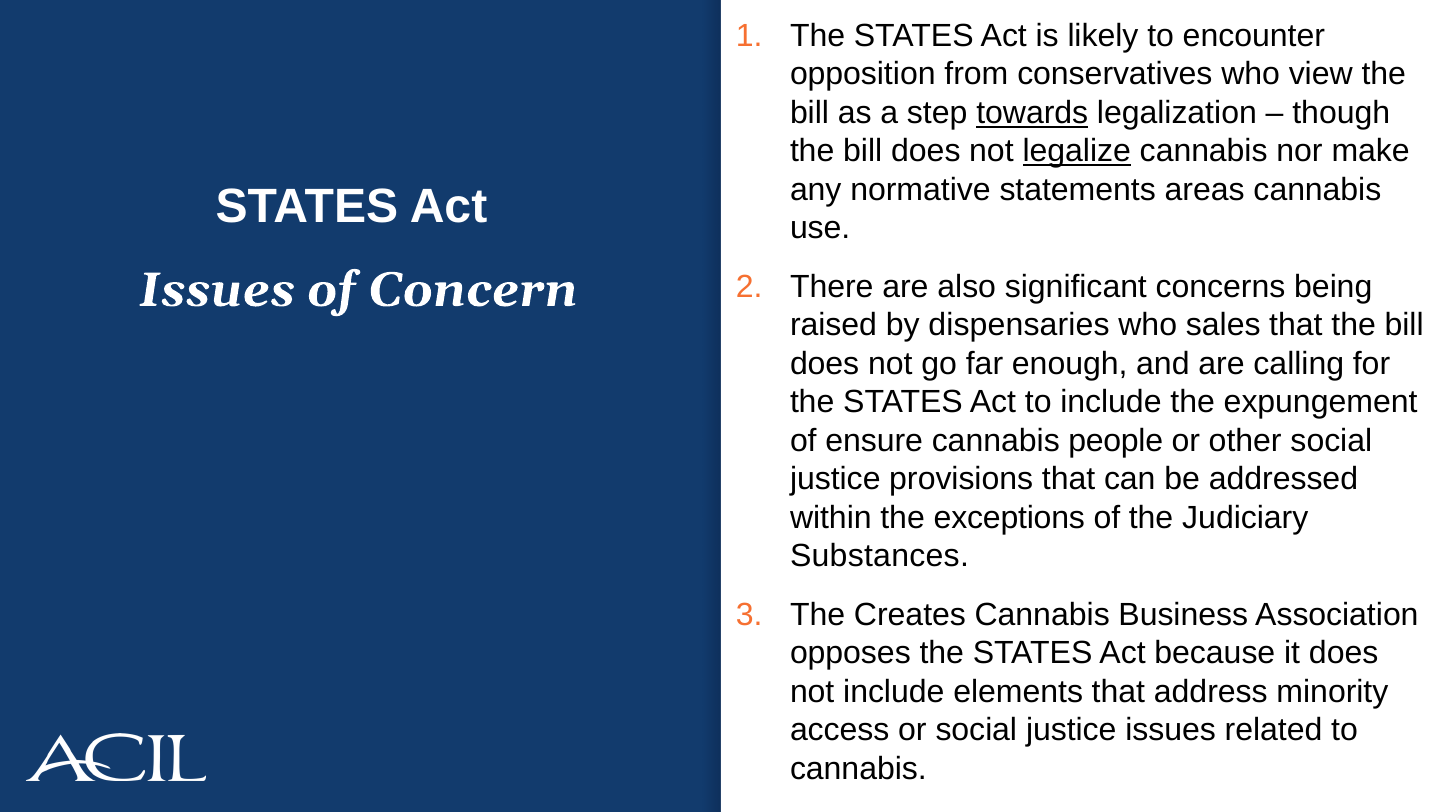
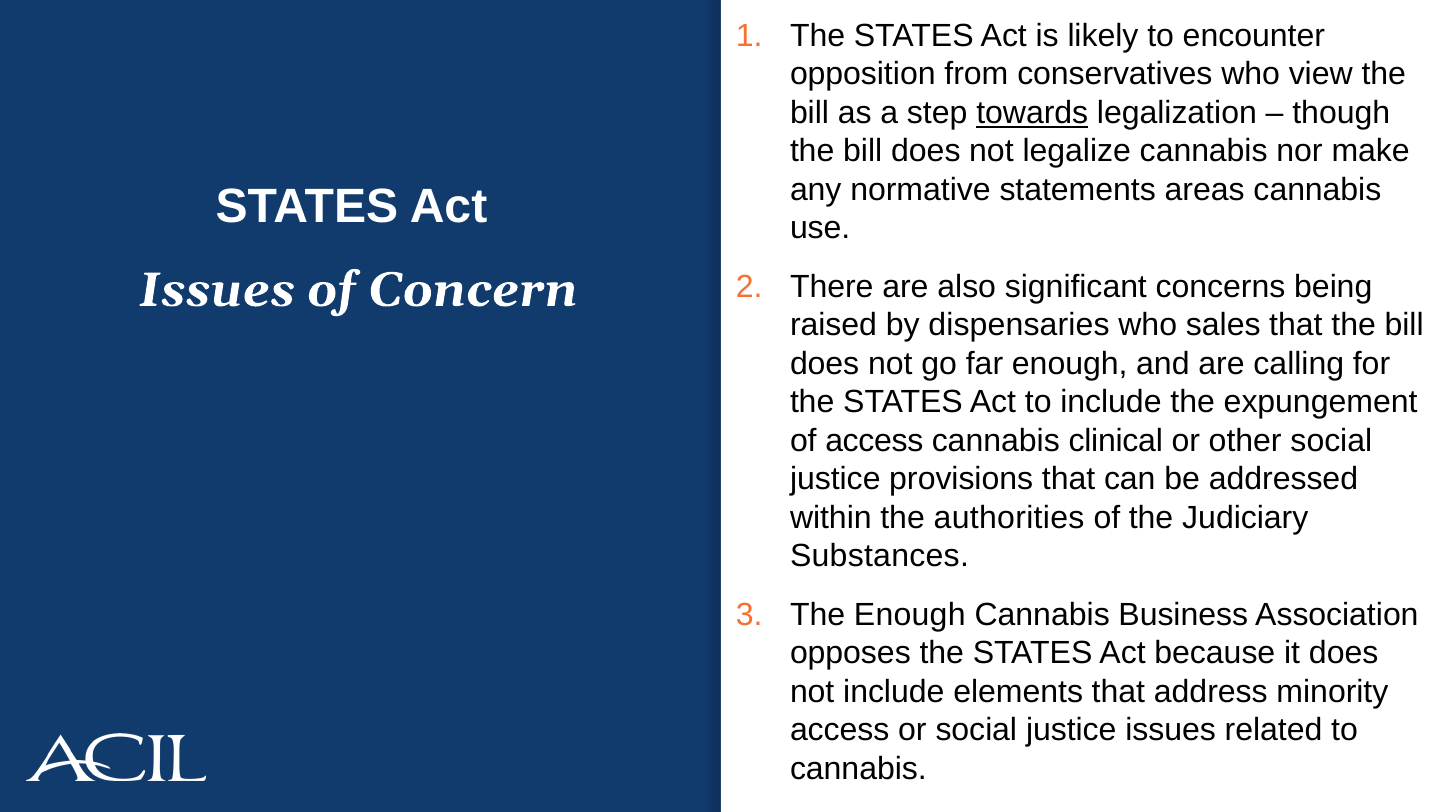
legalize underline: present -> none
of ensure: ensure -> access
people: people -> clinical
exceptions: exceptions -> authorities
The Creates: Creates -> Enough
